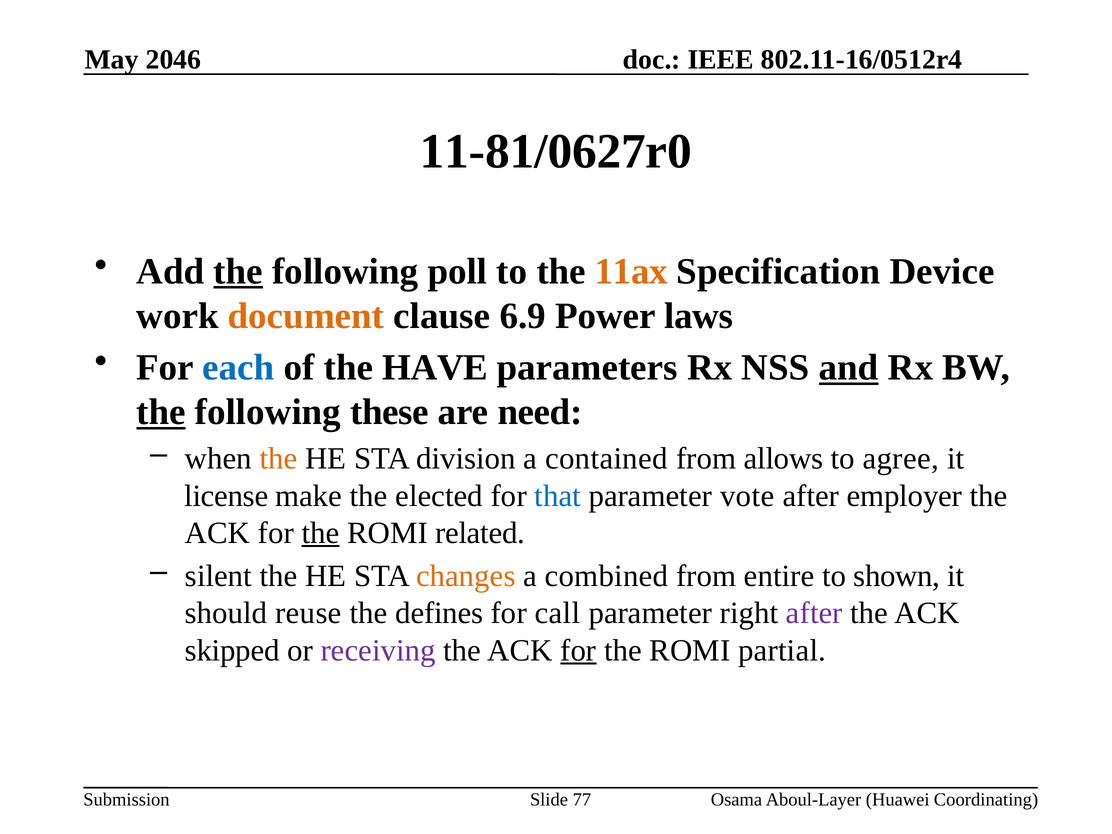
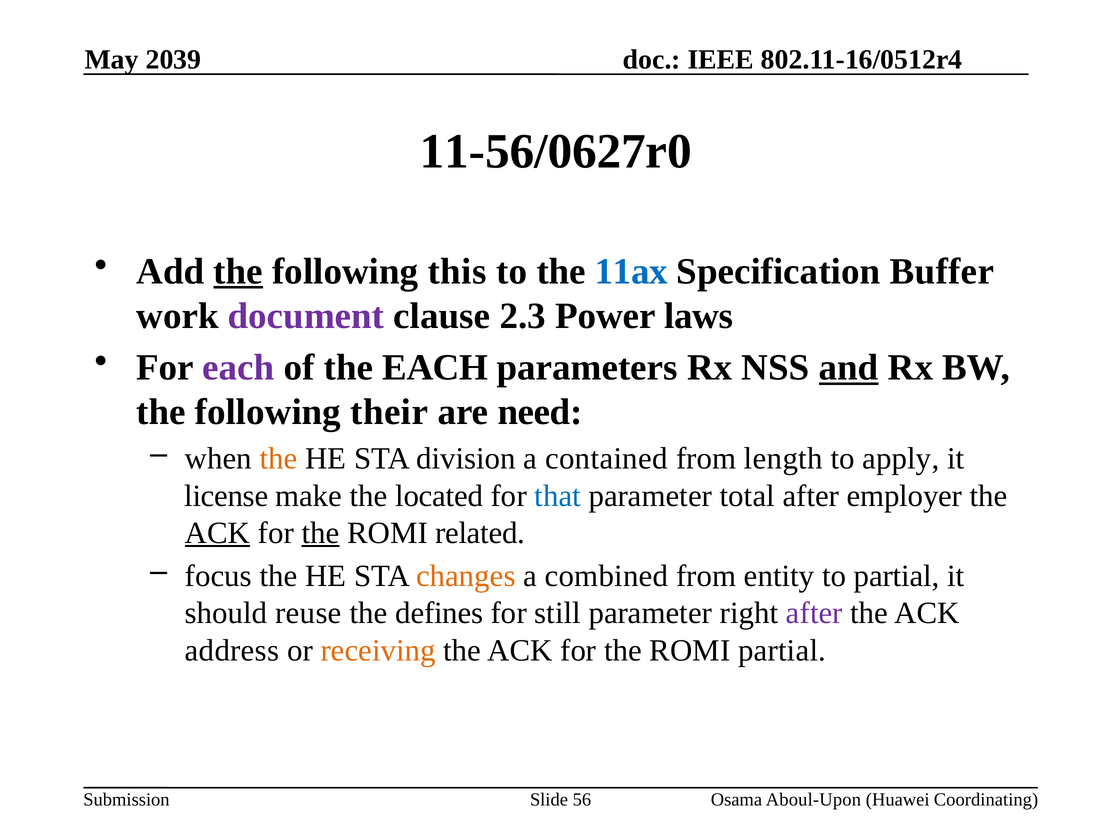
2046: 2046 -> 2039
11-81/0627r0: 11-81/0627r0 -> 11-56/0627r0
poll: poll -> this
11ax colour: orange -> blue
Device: Device -> Buffer
document colour: orange -> purple
6.9: 6.9 -> 2.3
each at (238, 368) colour: blue -> purple
the HAVE: HAVE -> EACH
the at (161, 412) underline: present -> none
these: these -> their
allows: allows -> length
agree: agree -> apply
elected: elected -> located
vote: vote -> total
ACK at (218, 533) underline: none -> present
silent: silent -> focus
entire: entire -> entity
to shown: shown -> partial
call: call -> still
skipped: skipped -> address
receiving colour: purple -> orange
for at (578, 650) underline: present -> none
77: 77 -> 56
Aboul-Layer: Aboul-Layer -> Aboul-Upon
